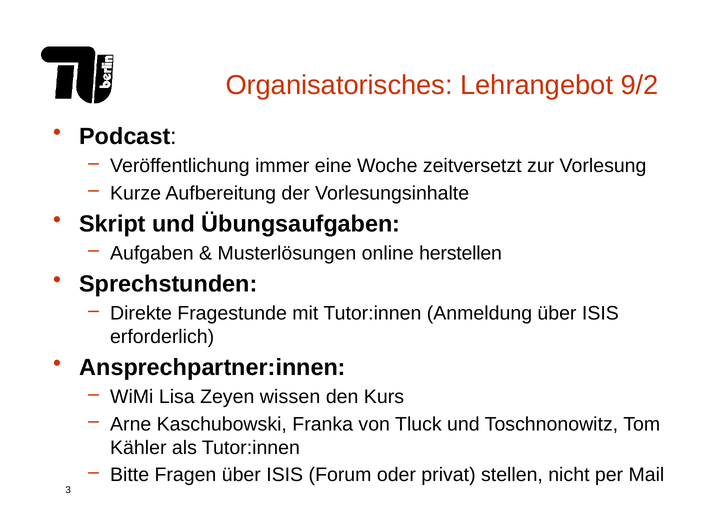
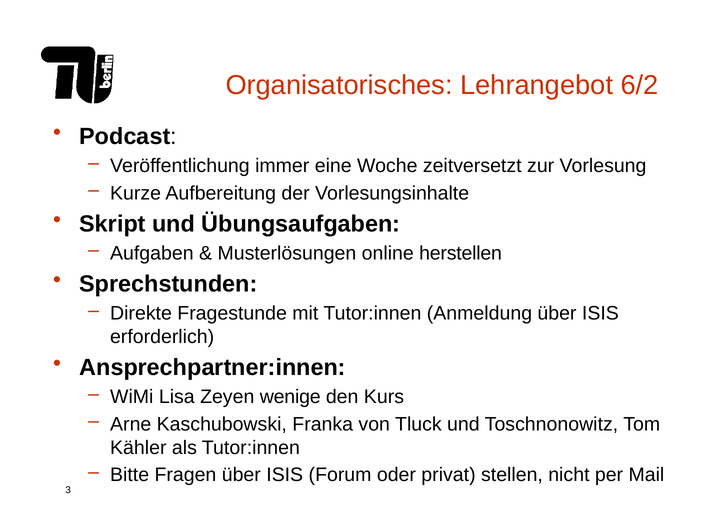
9/2: 9/2 -> 6/2
wissen: wissen -> wenige
